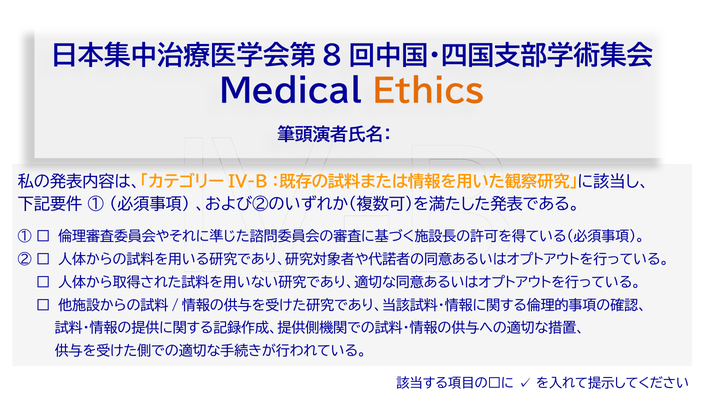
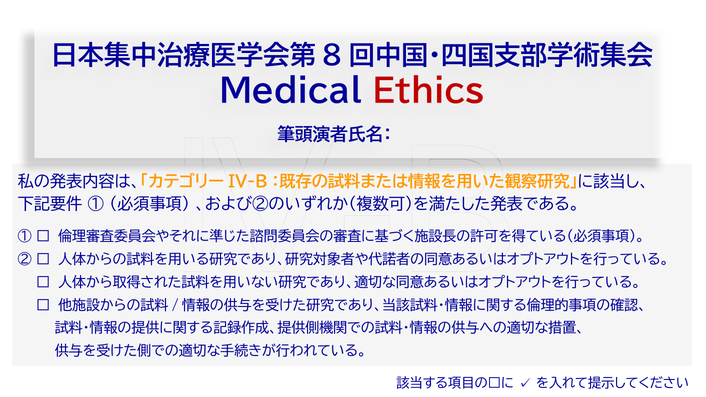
Ethics colour: orange -> red
